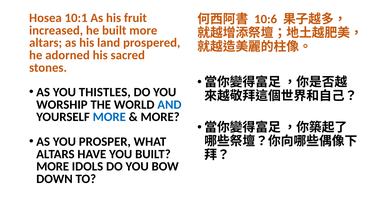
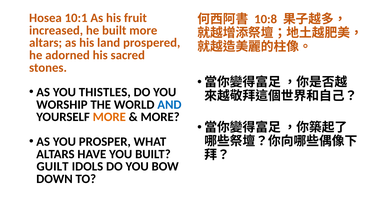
10:6: 10:6 -> 10:8
MORE at (109, 117) colour: blue -> orange
MORE at (53, 166): MORE -> GUILT
